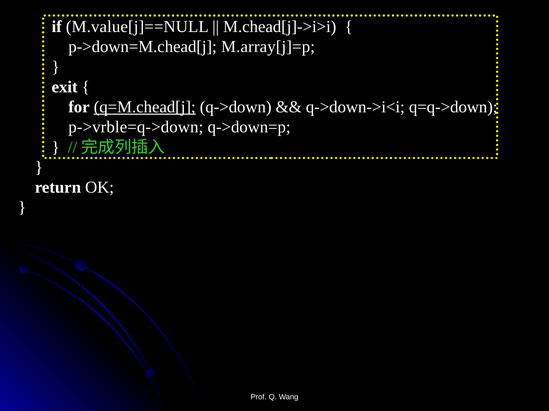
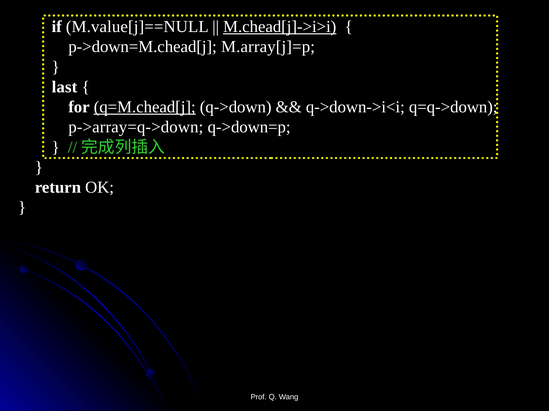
M.chead[j]->i>i underline: none -> present
exit: exit -> last
p->vrble=q->down: p->vrble=q->down -> p->array=q->down
